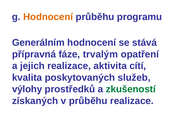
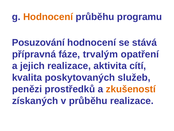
Generálním: Generálním -> Posuzování
výlohy: výlohy -> penězi
zkušeností colour: green -> orange
